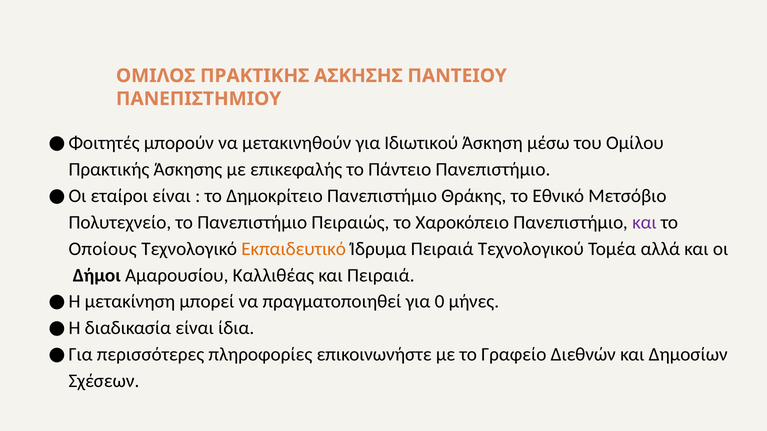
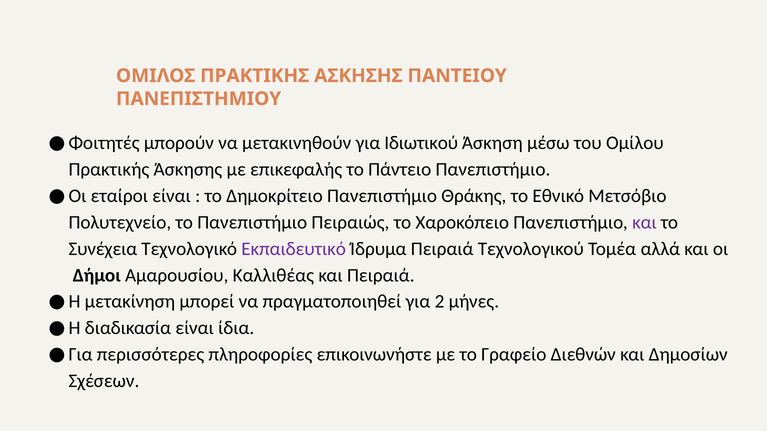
Οποίους: Οποίους -> Συνέχεια
Εκπαιδευτικό colour: orange -> purple
0: 0 -> 2
